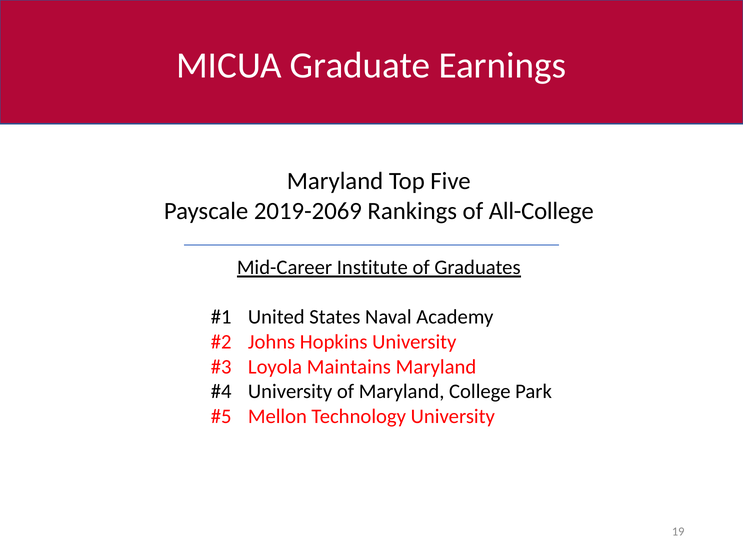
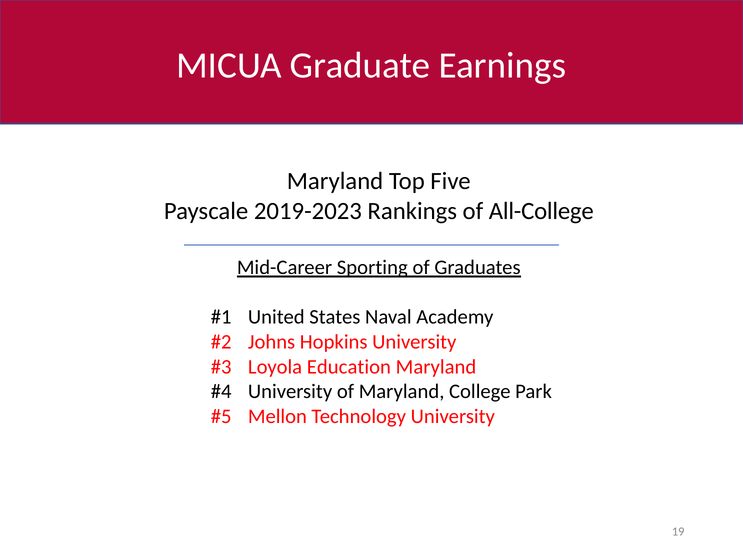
2019-2069: 2019-2069 -> 2019-2023
Institute: Institute -> Sporting
Maintains: Maintains -> Education
